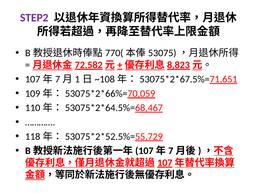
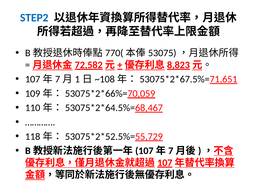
STEP2 colour: purple -> blue
